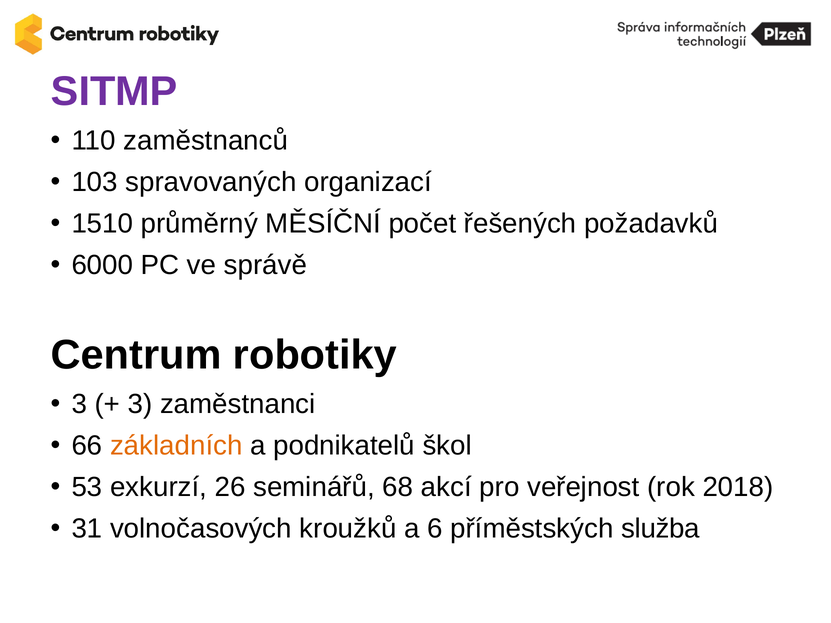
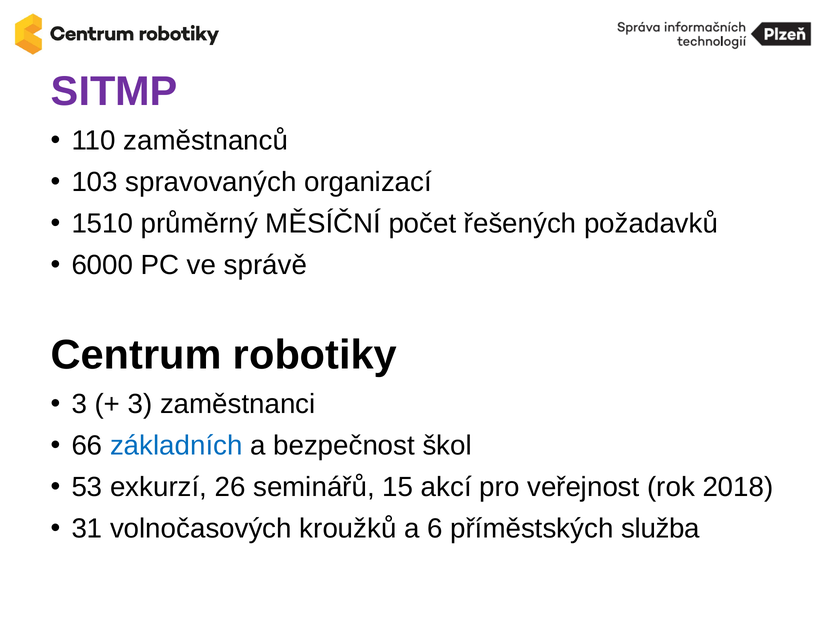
základních colour: orange -> blue
podnikatelů: podnikatelů -> bezpečnost
68: 68 -> 15
